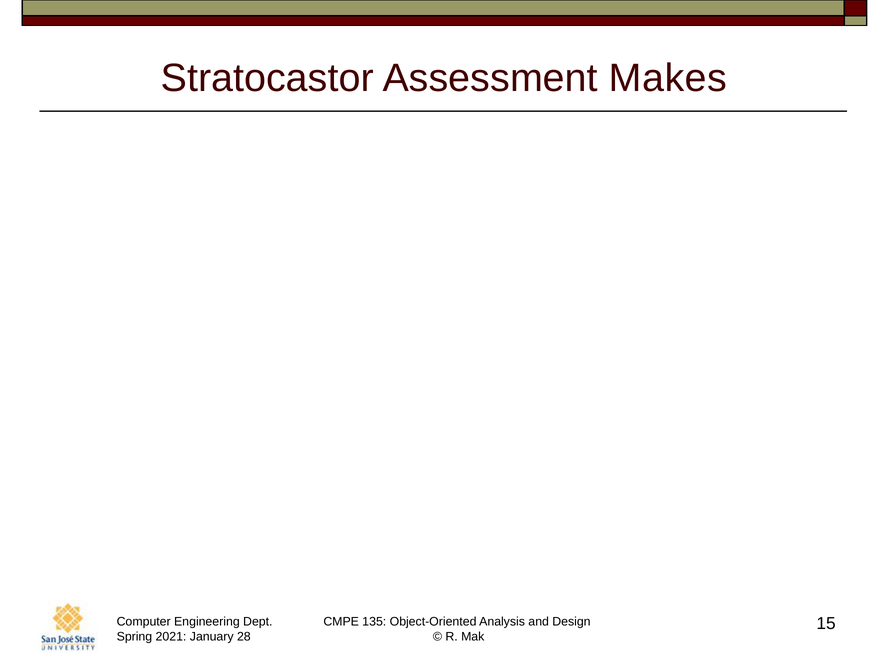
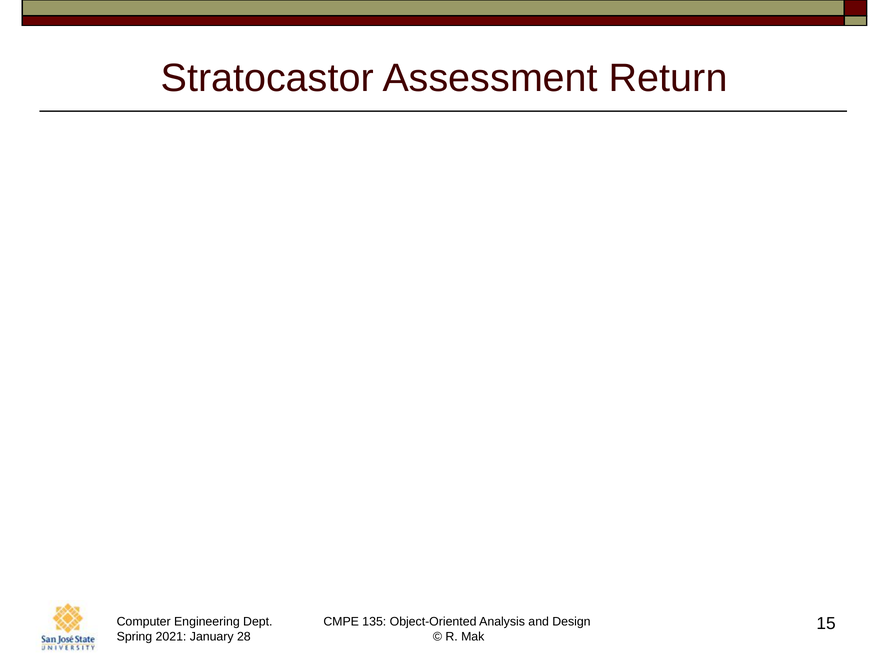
Makes: Makes -> Return
